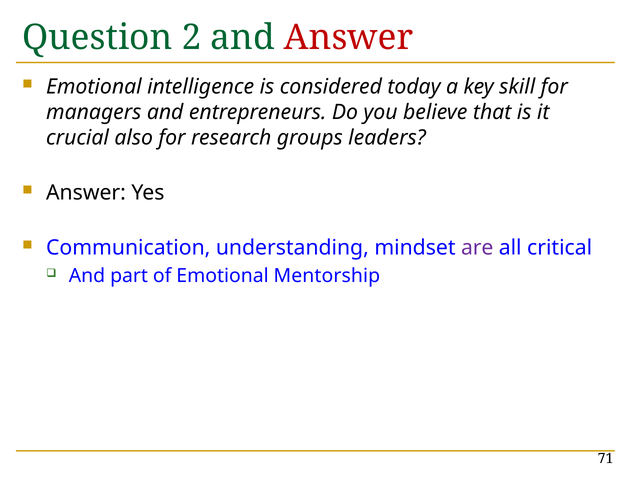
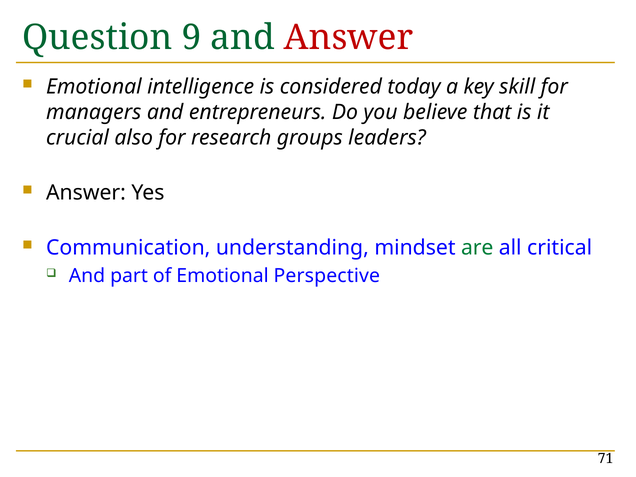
2: 2 -> 9
are colour: purple -> green
Mentorship: Mentorship -> Perspective
